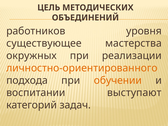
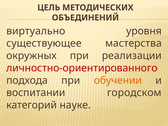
работников: работников -> виртуально
личностно-ориентированного colour: orange -> red
выступают: выступают -> городском
задач: задач -> науке
